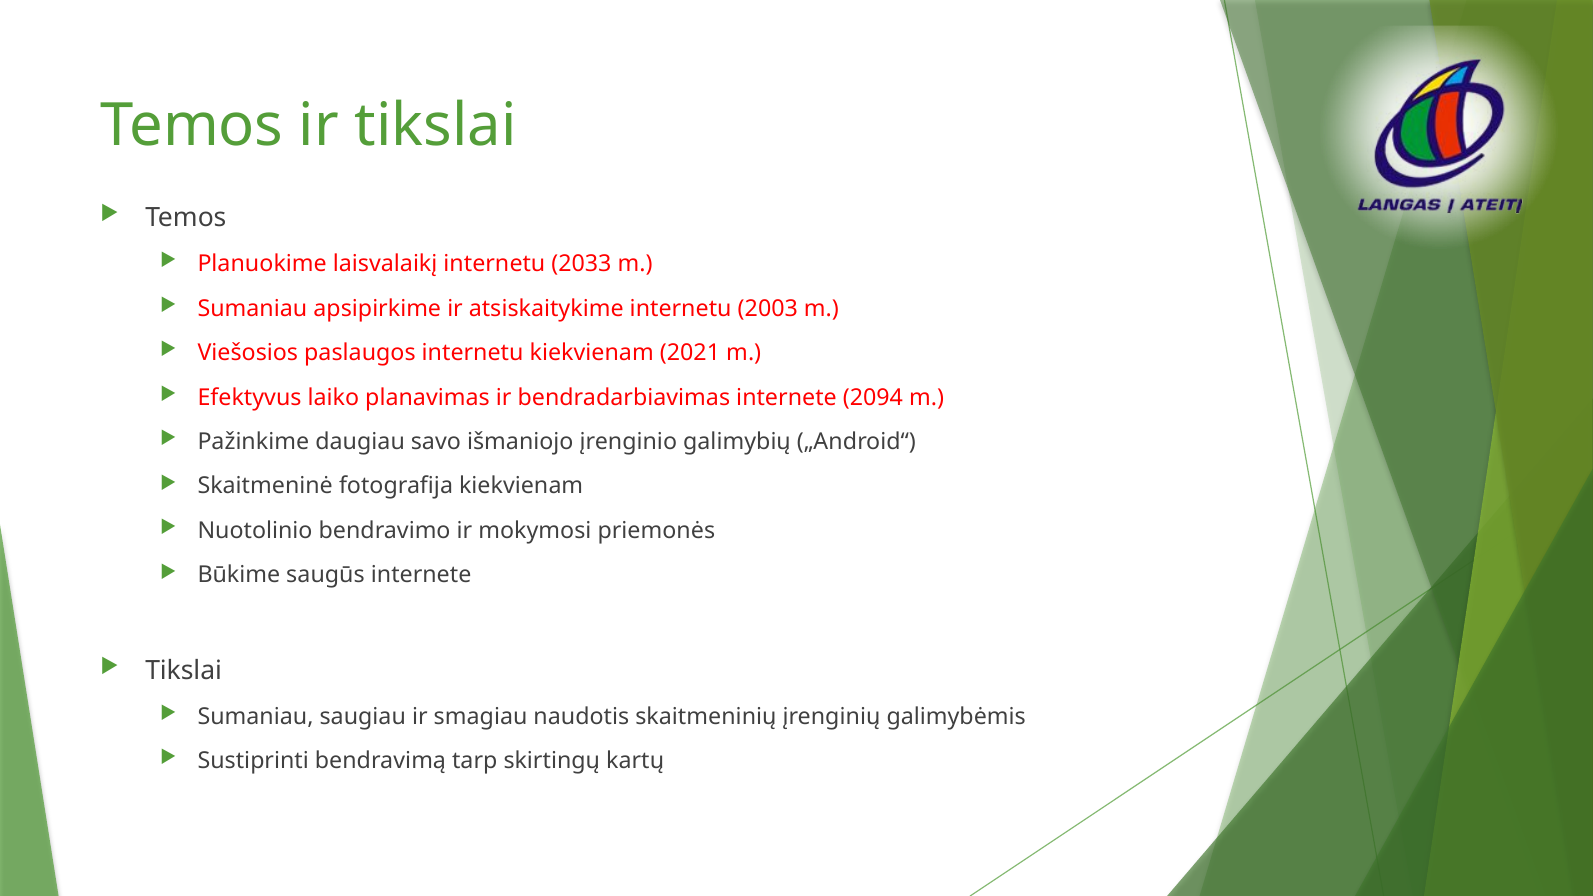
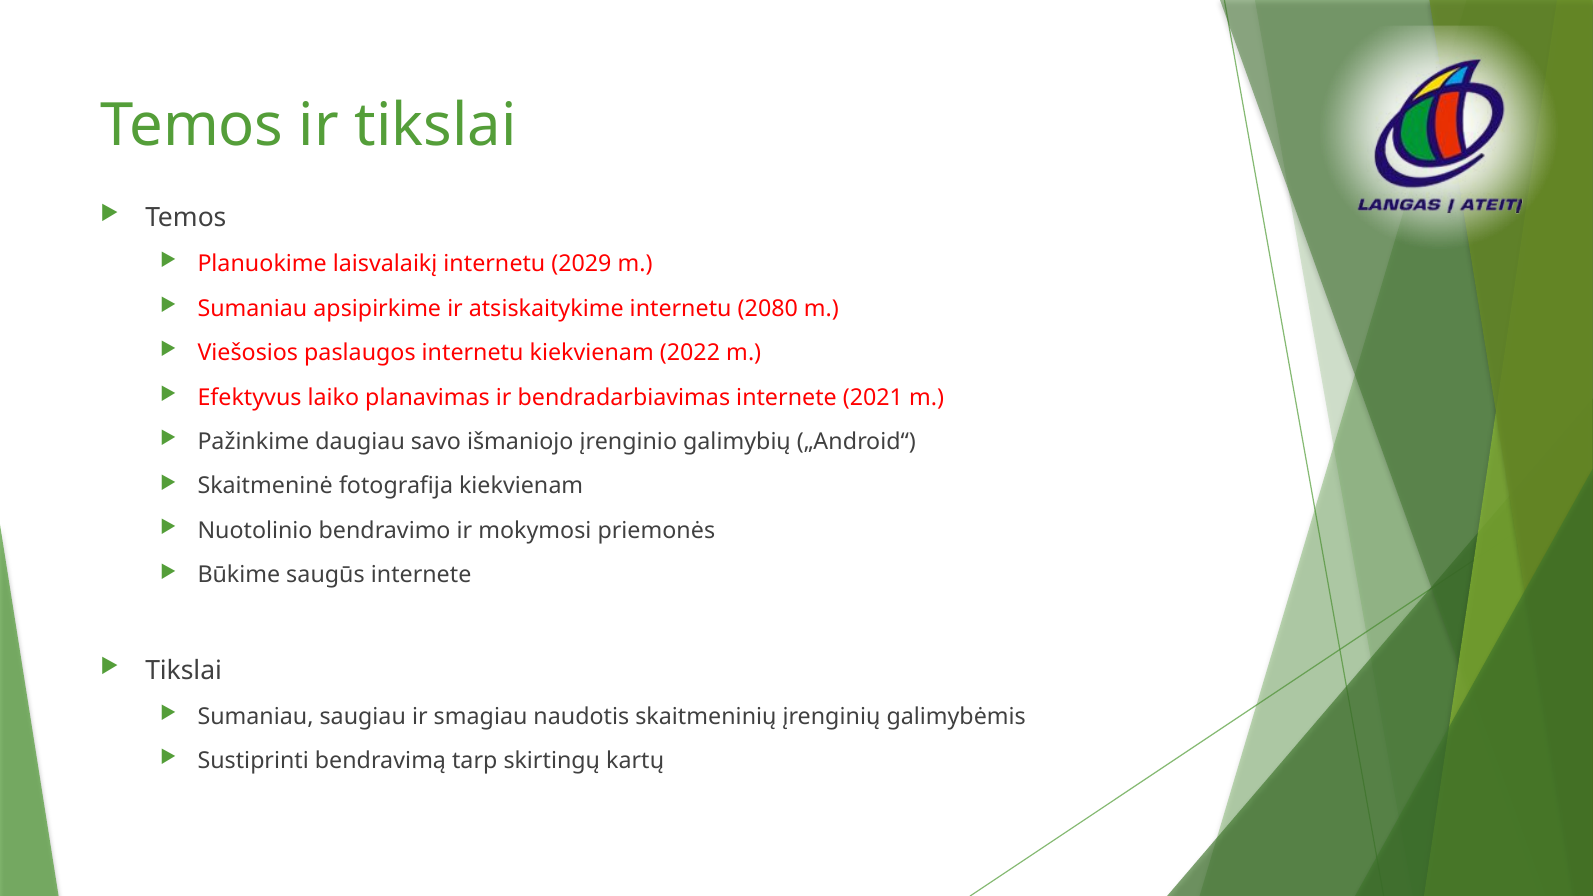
2033: 2033 -> 2029
2003: 2003 -> 2080
2021: 2021 -> 2022
2094: 2094 -> 2021
